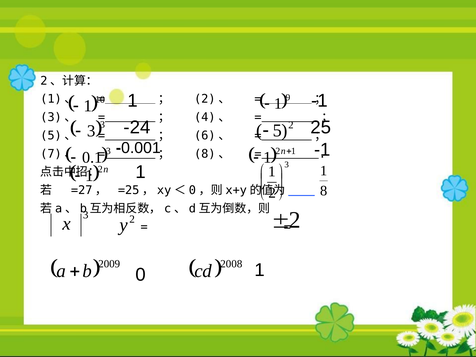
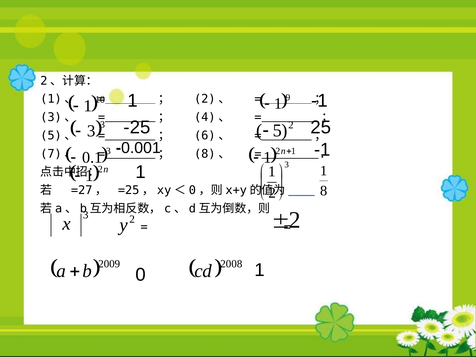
-24: -24 -> -25
